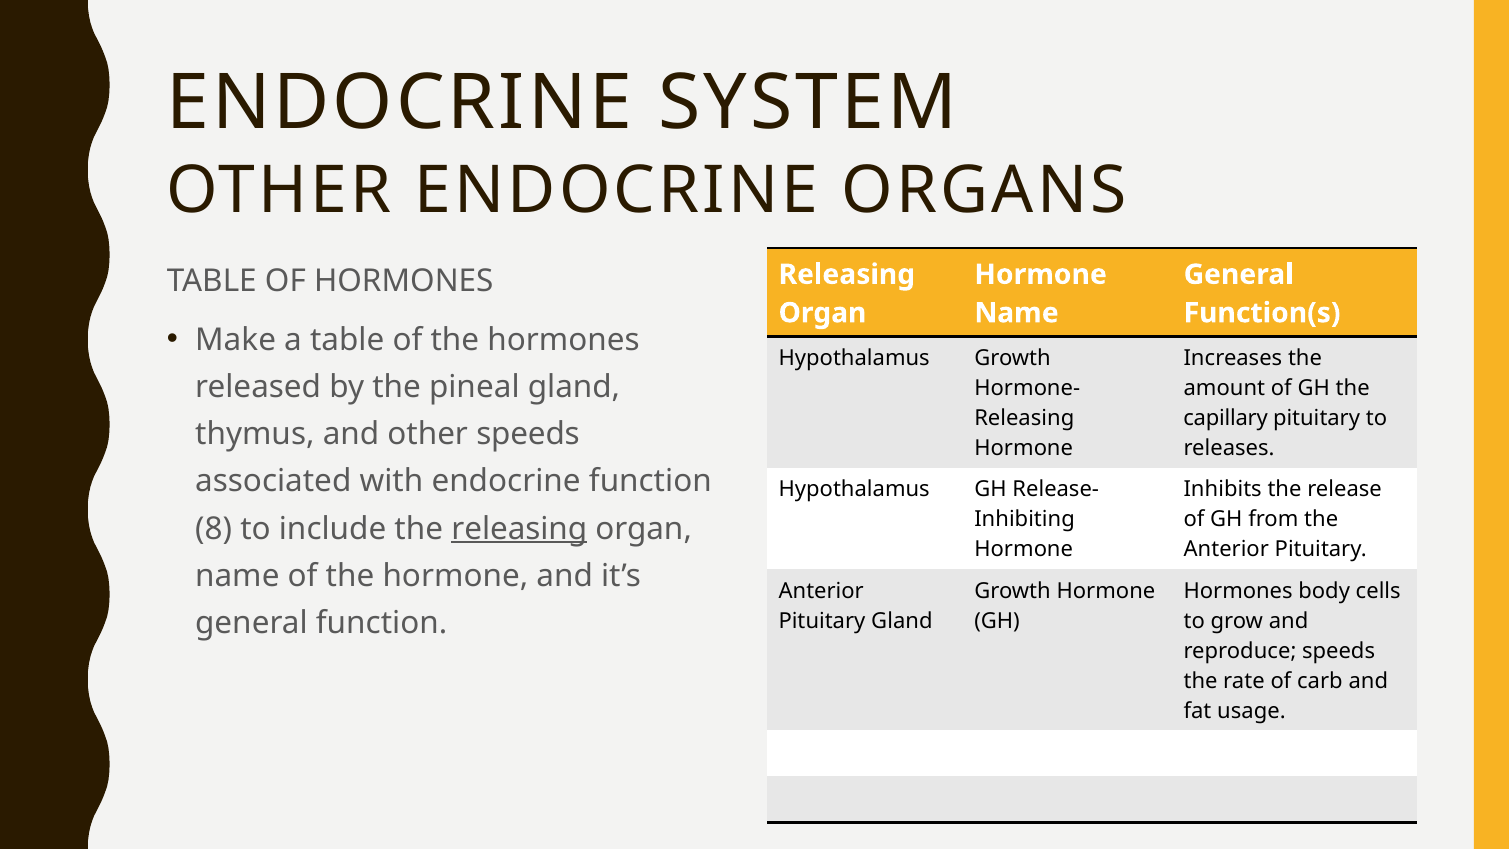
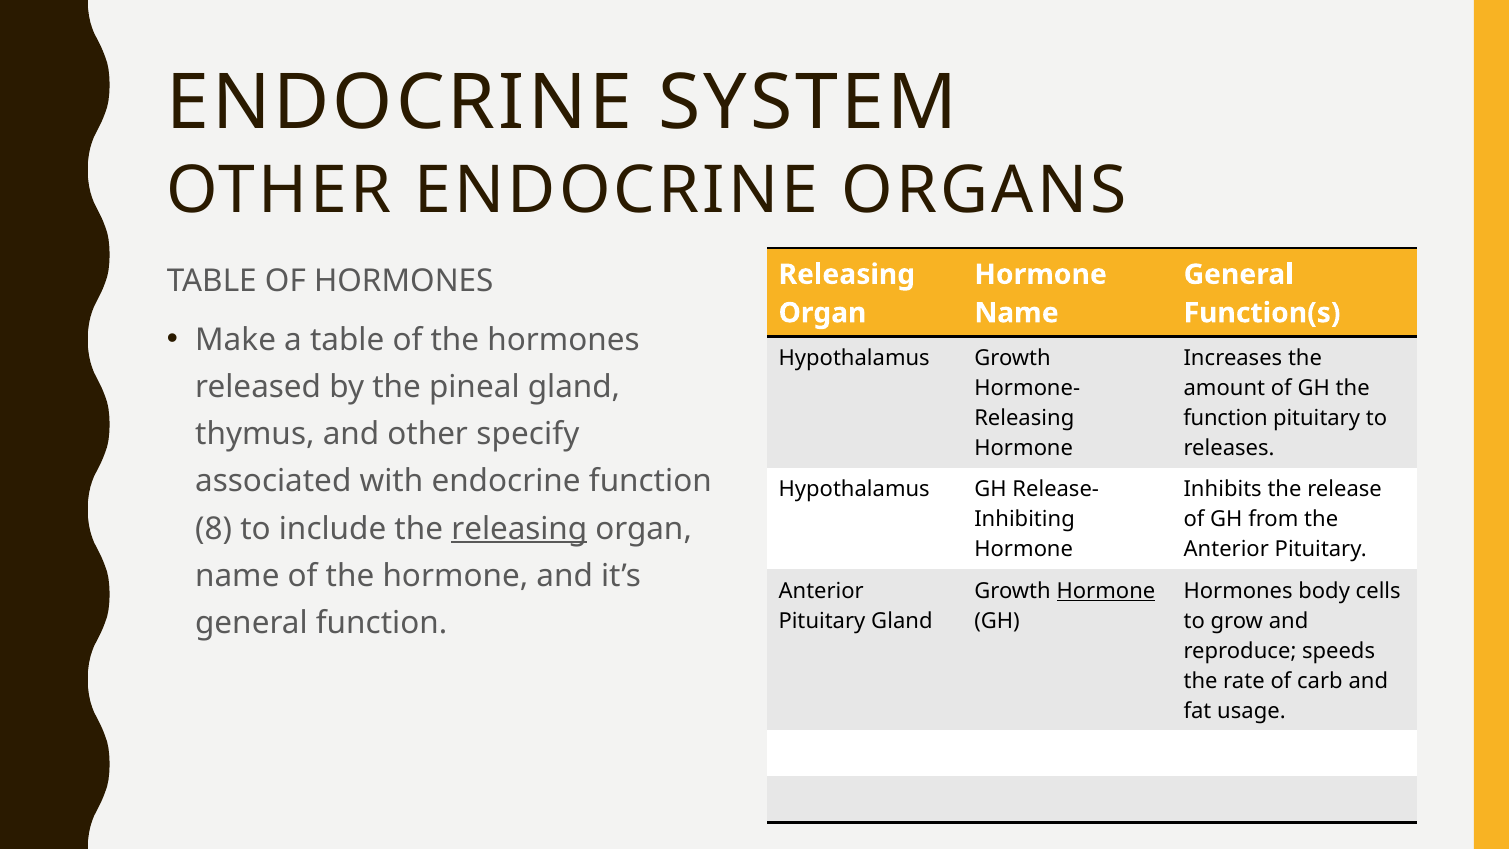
capillary at (1226, 418): capillary -> function
other speeds: speeds -> specify
Hormone at (1106, 591) underline: none -> present
